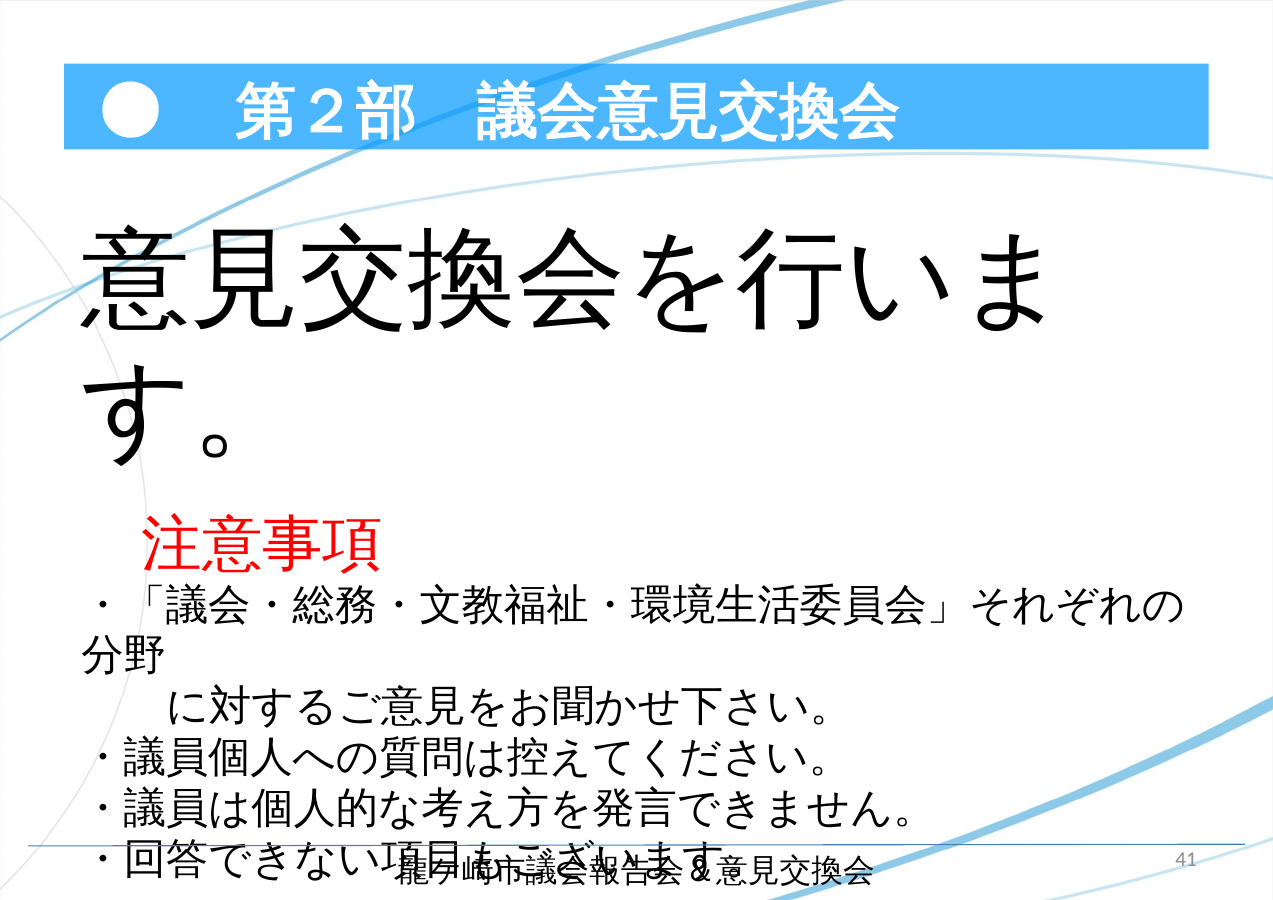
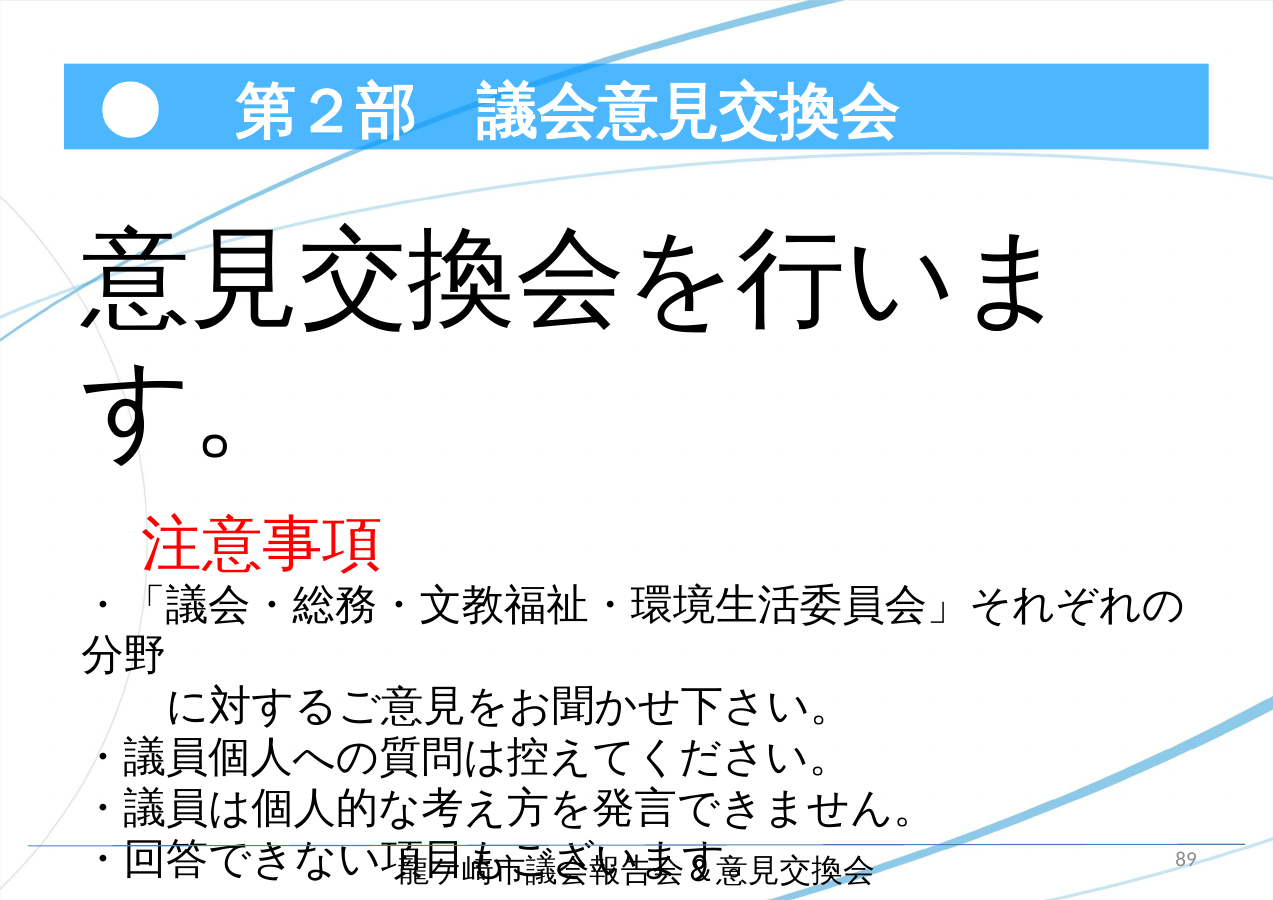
41: 41 -> 89
